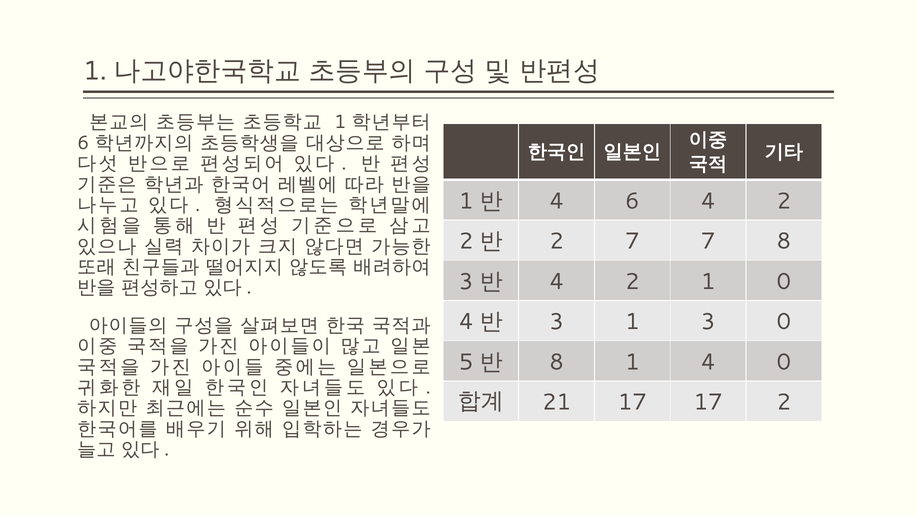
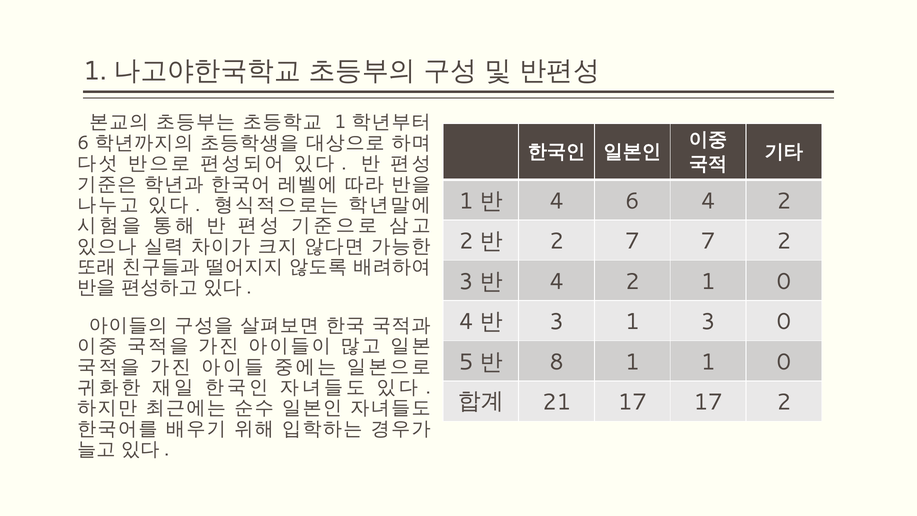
7 8: 8 -> 2
1 4: 4 -> 1
